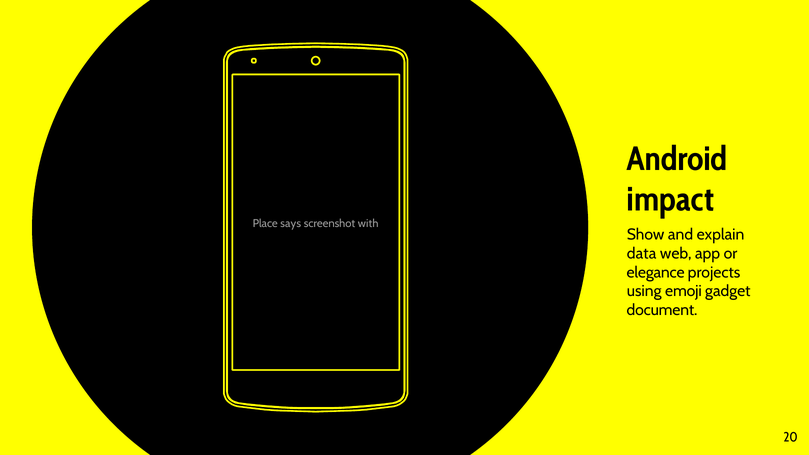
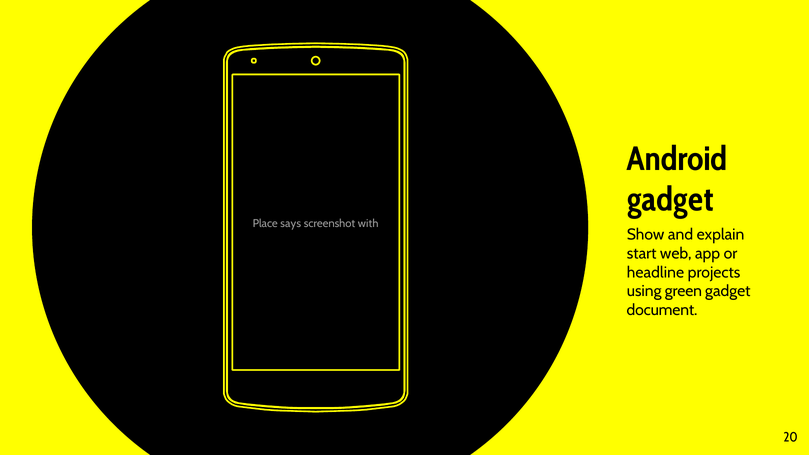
impact at (670, 200): impact -> gadget
data: data -> start
elegance: elegance -> headline
emoji: emoji -> green
